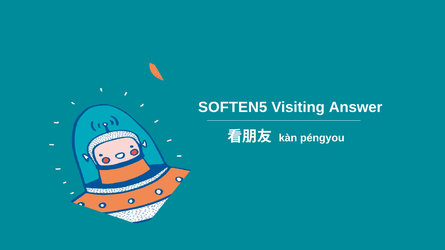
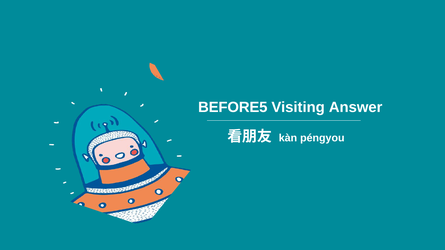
SOFTEN5: SOFTEN5 -> BEFORE5
